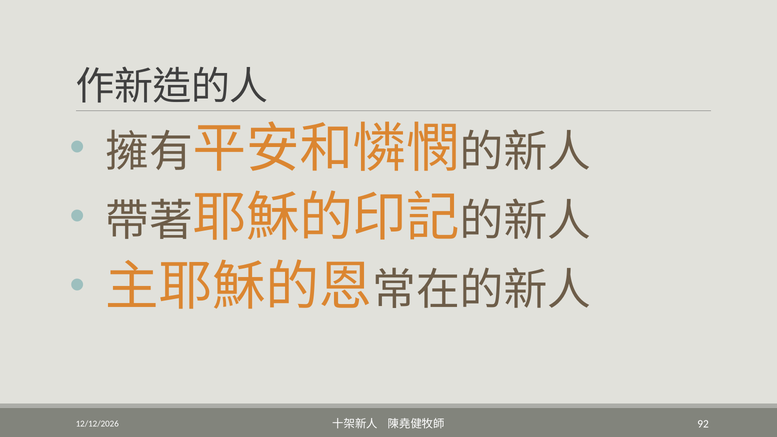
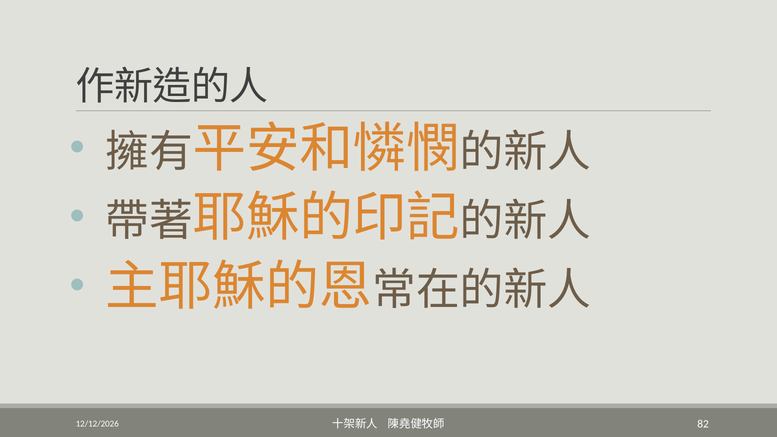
92: 92 -> 82
